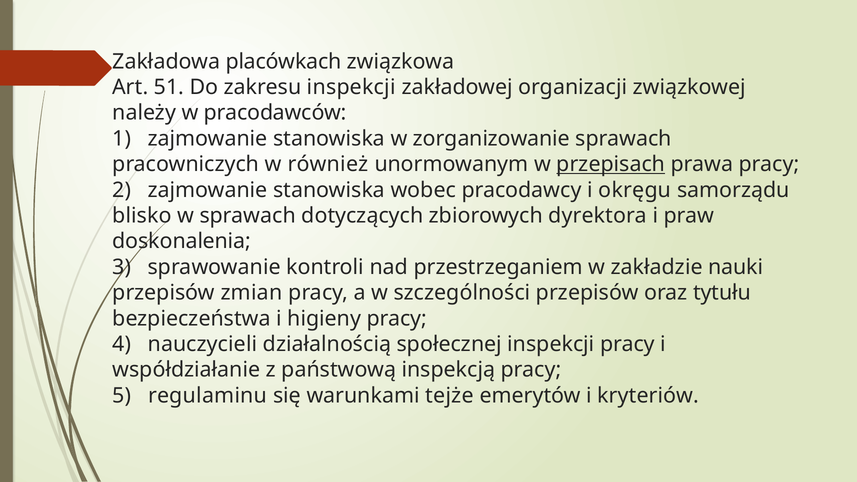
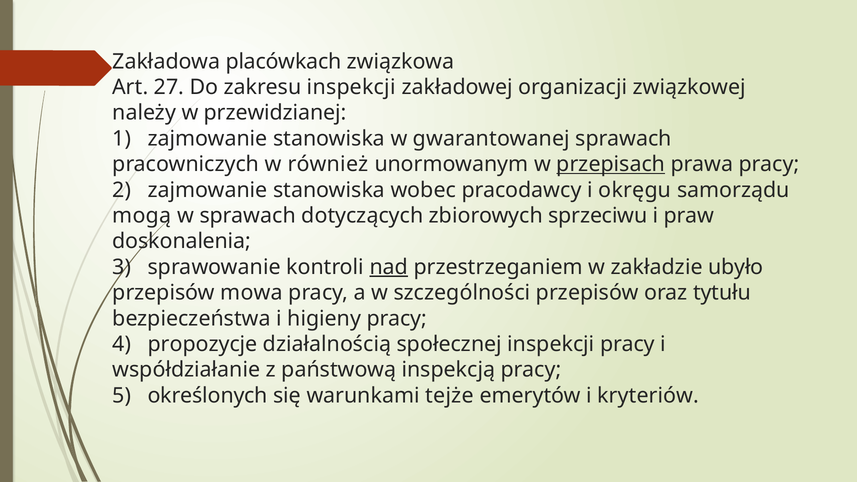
51: 51 -> 27
pracodawców: pracodawców -> przewidzianej
zorganizowanie: zorganizowanie -> gwarantowanej
blisko: blisko -> mogą
dyrektora: dyrektora -> sprzeciwu
nad underline: none -> present
nauki: nauki -> ubyło
zmian: zmian -> mowa
nauczycieli: nauczycieli -> propozycje
regulaminu: regulaminu -> określonych
